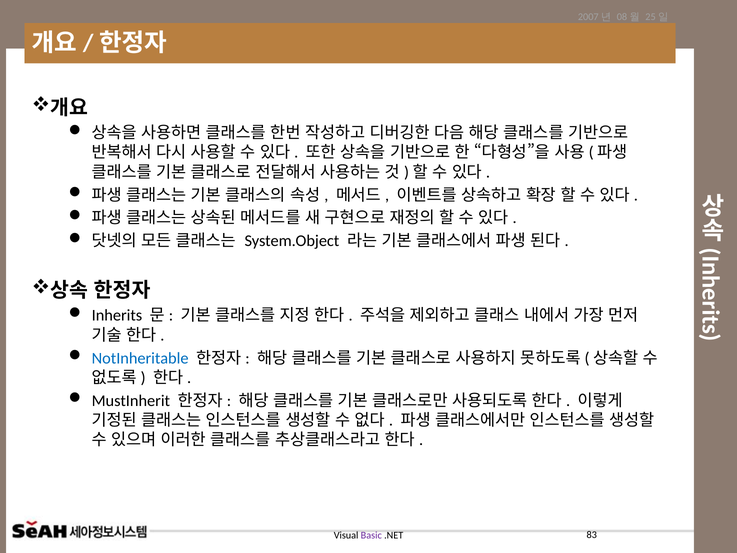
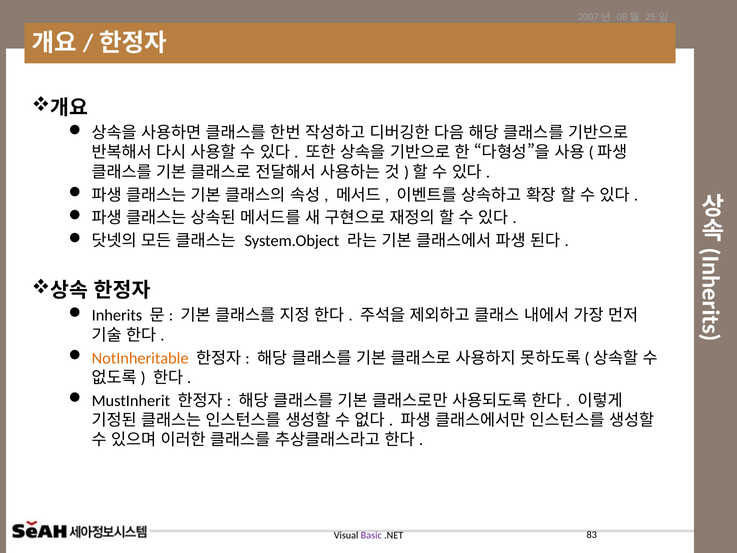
NotInheritable colour: blue -> orange
